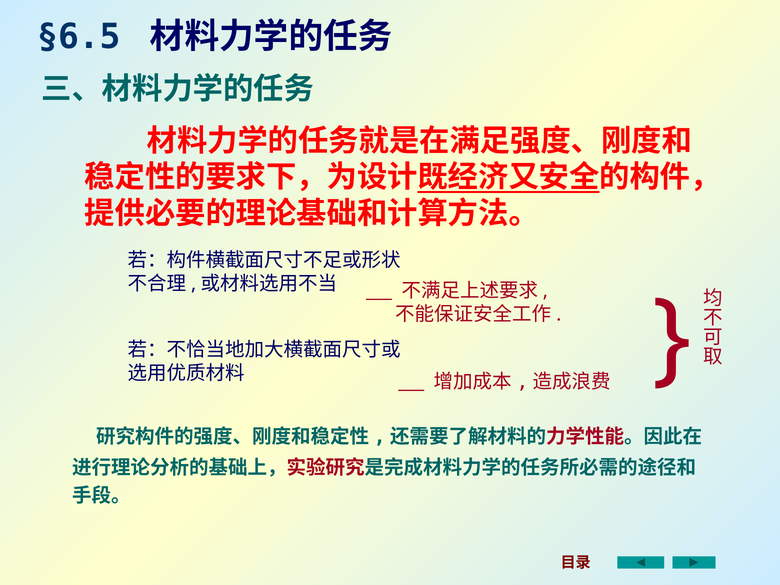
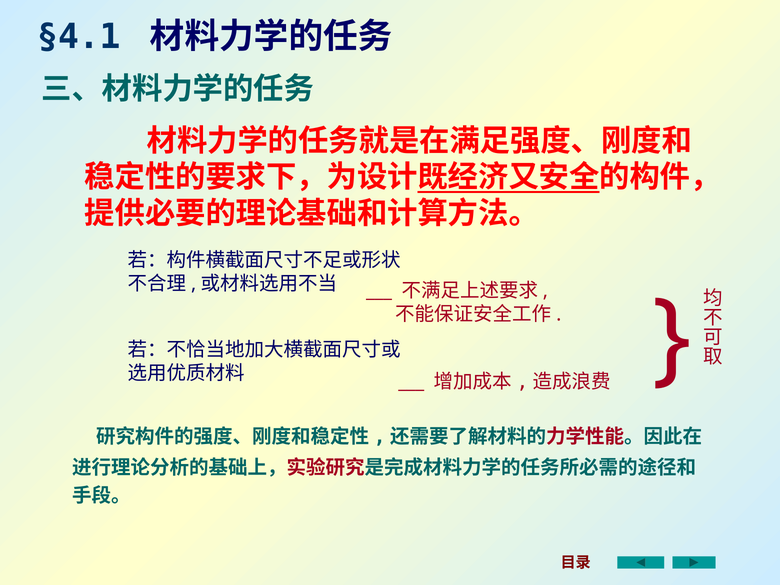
§6.5: §6.5 -> §4.1
